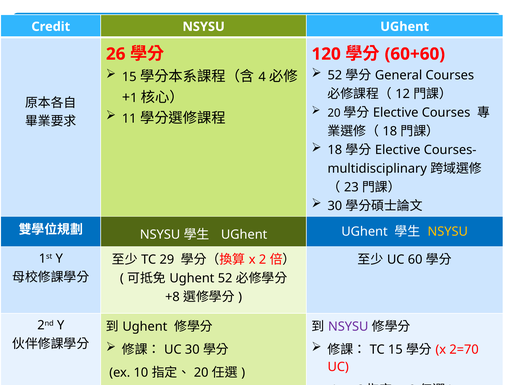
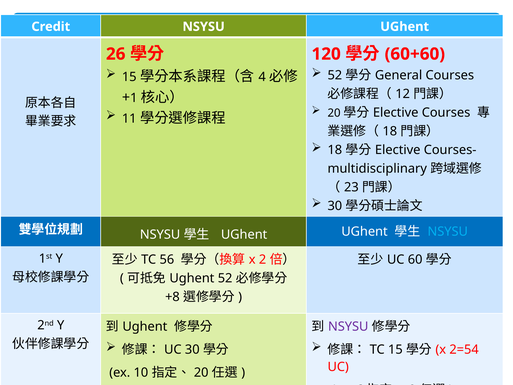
NSYSU at (448, 231) colour: yellow -> light blue
29: 29 -> 56
2=70: 2=70 -> 2=54
